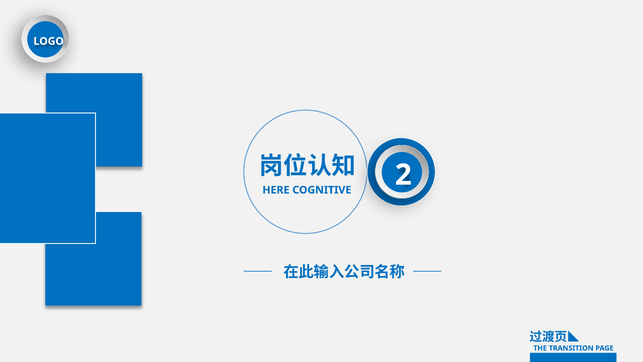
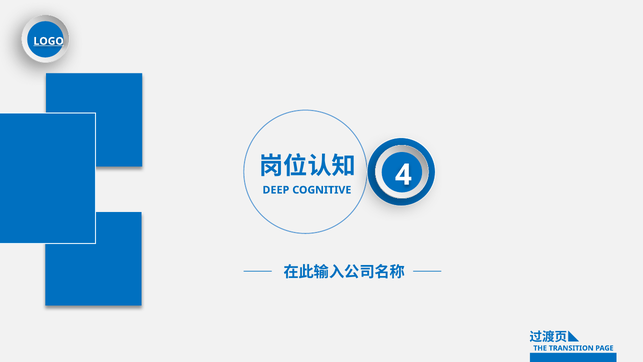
LOGO underline: none -> present
HERE: HERE -> DEEP
2: 2 -> 4
